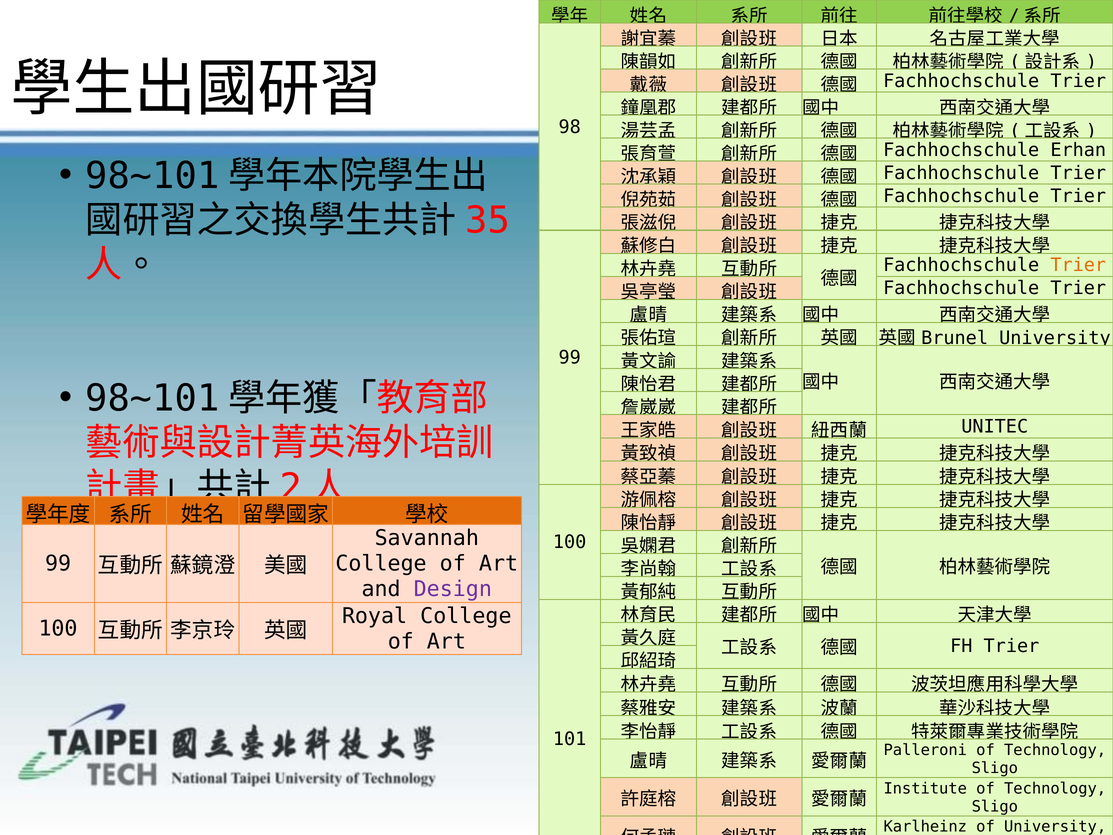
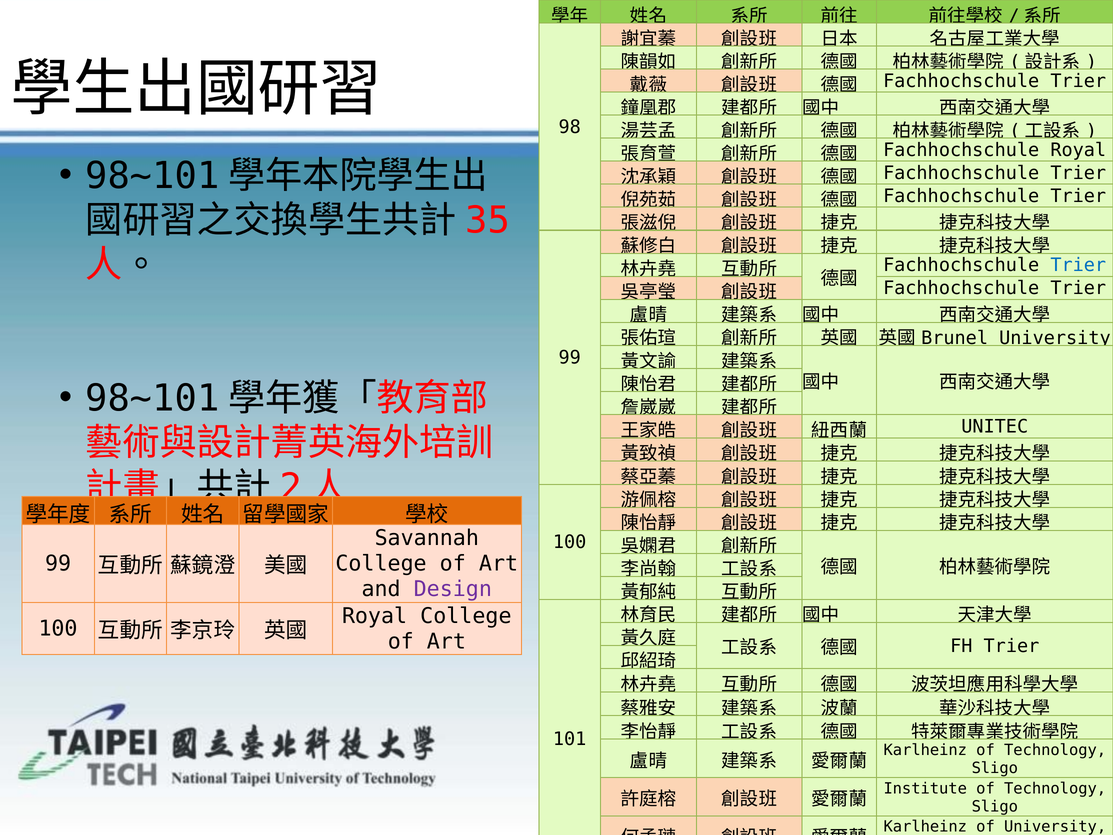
Fachhochschule Erhan: Erhan -> Royal
Trier at (1078, 265) colour: orange -> blue
Palleroni at (925, 750): Palleroni -> Karlheinz
